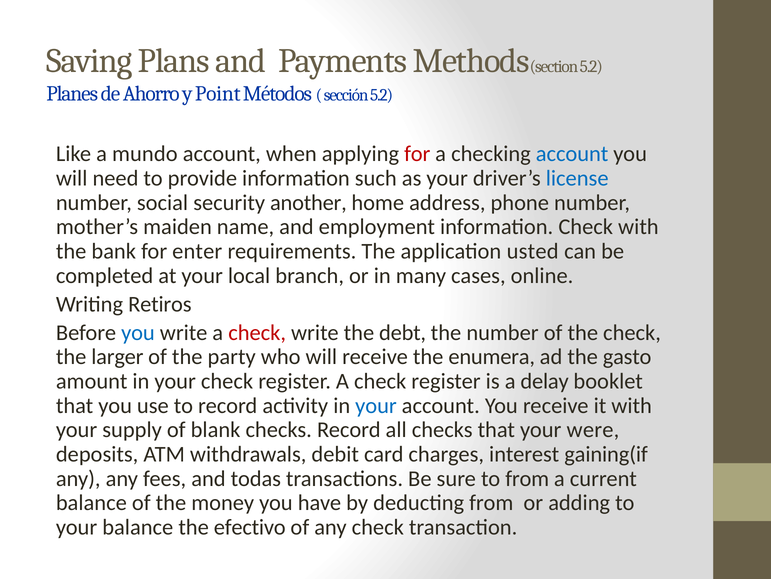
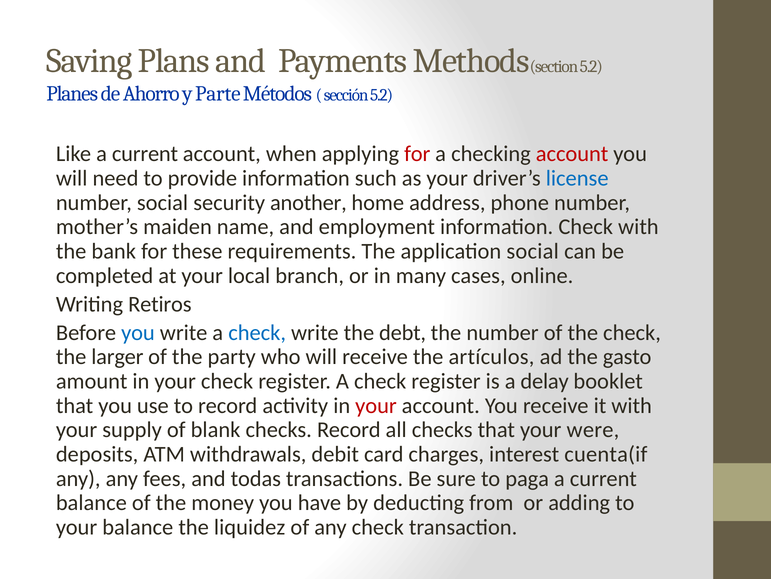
Point: Point -> Parte
Like a mundo: mundo -> current
account at (572, 154) colour: blue -> red
enter: enter -> these
application usted: usted -> social
check at (257, 332) colour: red -> blue
enumera: enumera -> artículos
your at (376, 405) colour: blue -> red
gaining(if: gaining(if -> cuenta(if
to from: from -> paga
efectivo: efectivo -> liquidez
